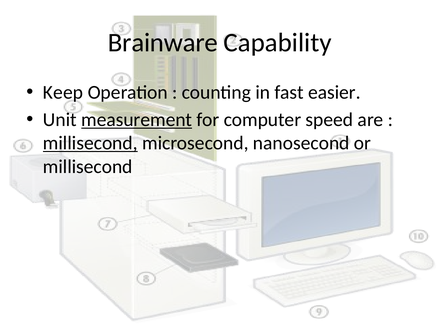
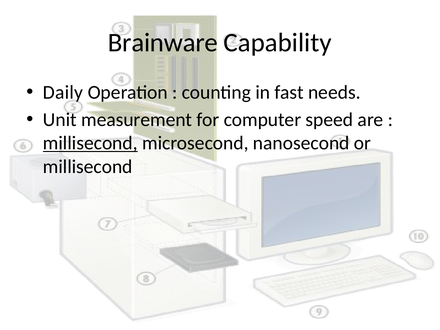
Keep: Keep -> Daily
easier: easier -> needs
measurement underline: present -> none
